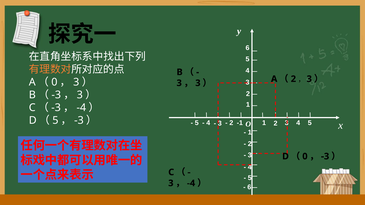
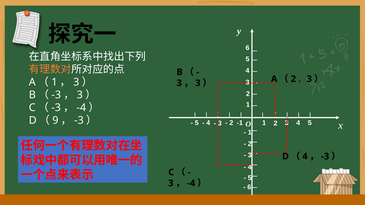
0 at (54, 82): 0 -> 1
5 at (55, 121): 5 -> 9
0 at (305, 157): 0 -> 4
